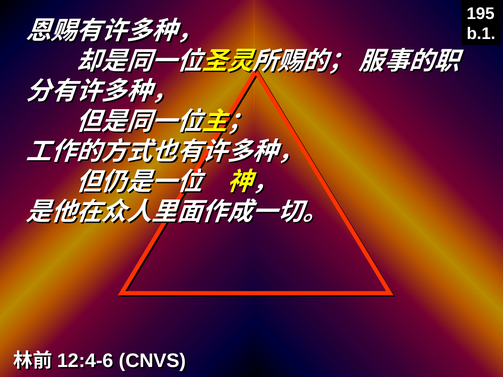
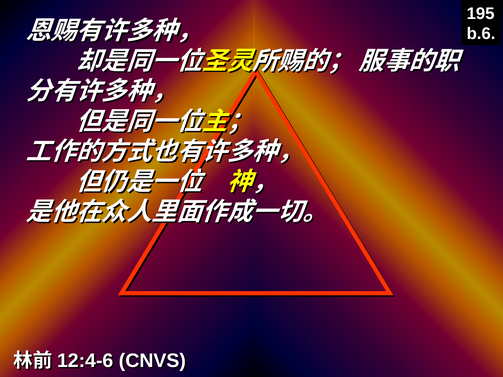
b.1: b.1 -> b.6
